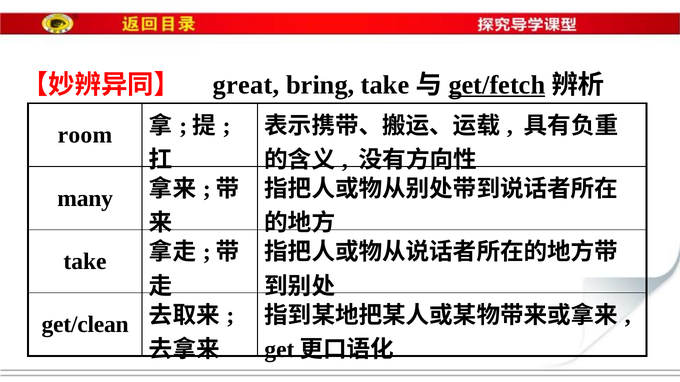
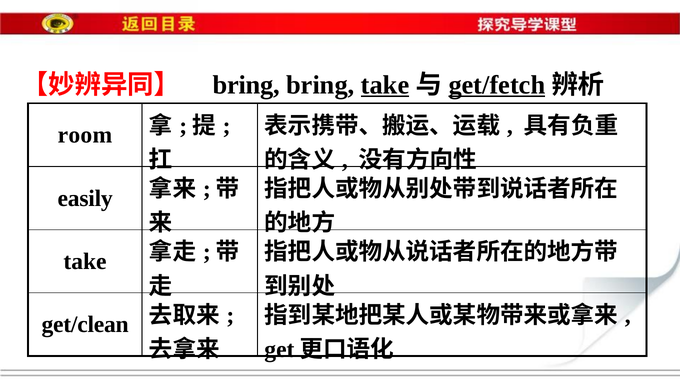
great at (246, 85): great -> bring
take at (385, 85) underline: none -> present
many: many -> easily
